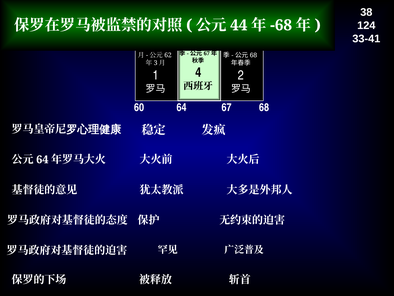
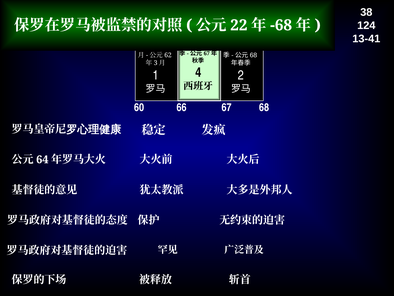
44: 44 -> 22
33-41: 33-41 -> 13-41
60 64: 64 -> 66
